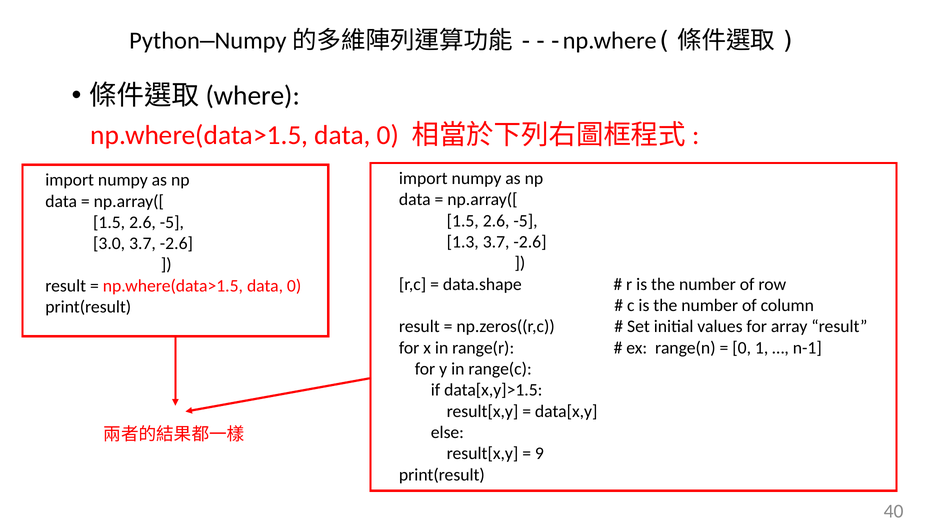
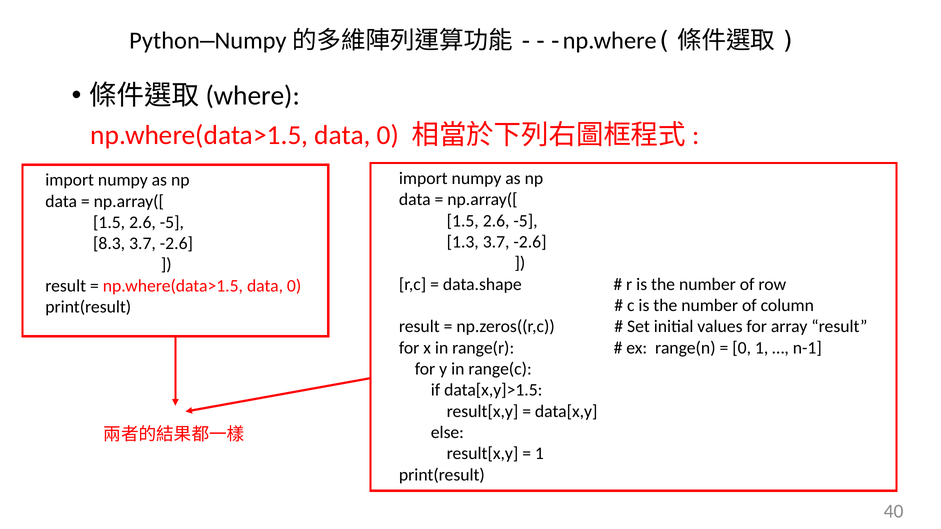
3.0: 3.0 -> 8.3
9 at (539, 454): 9 -> 1
